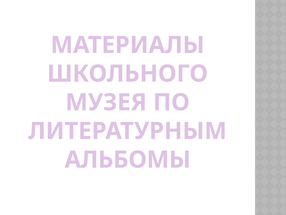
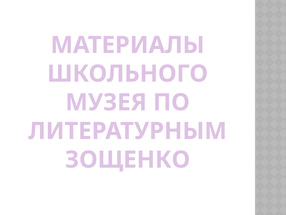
АЛЬБОМЫ: АЛЬБОМЫ -> ЗОЩЕНКО
